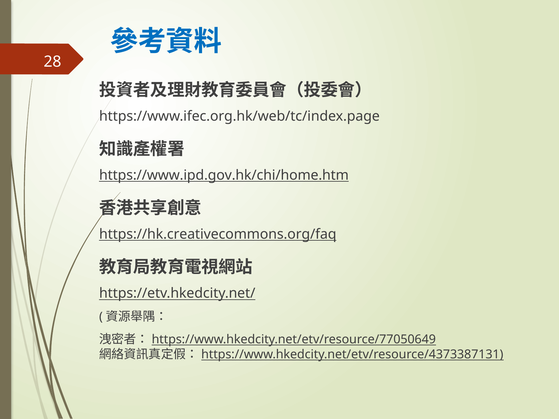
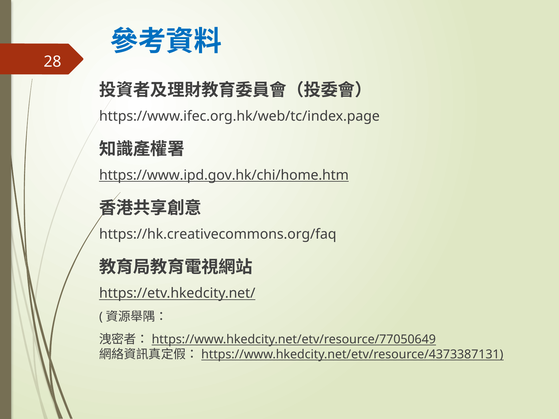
https://hk.creativecommons.org/faq underline: present -> none
